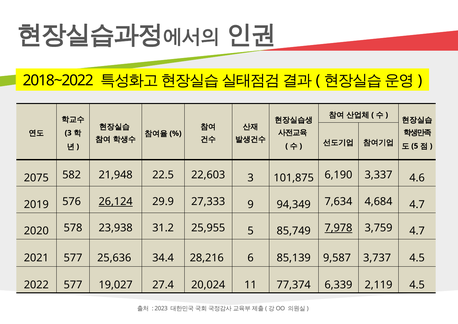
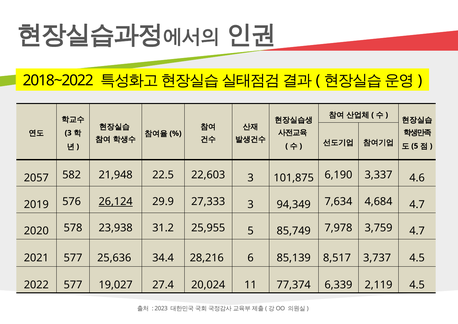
2075: 2075 -> 2057
27,333 9: 9 -> 3
7,978 underline: present -> none
9,587: 9,587 -> 8,517
